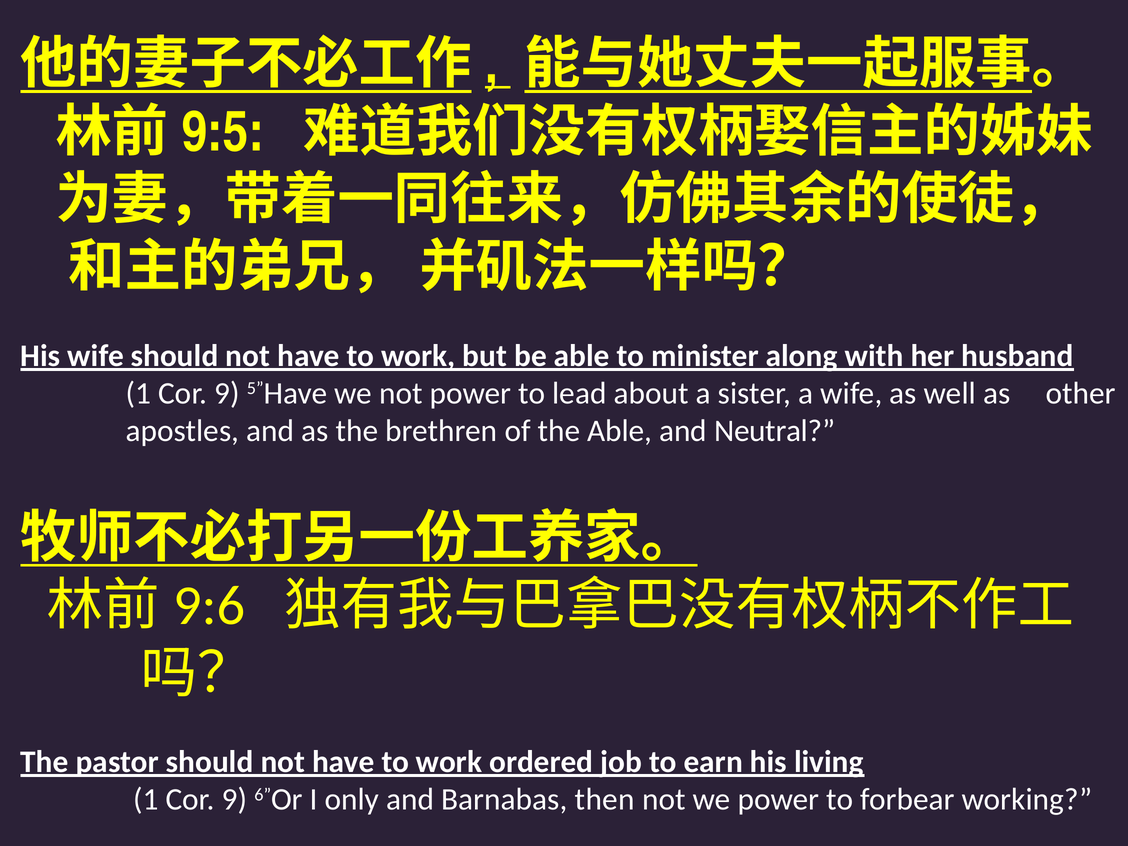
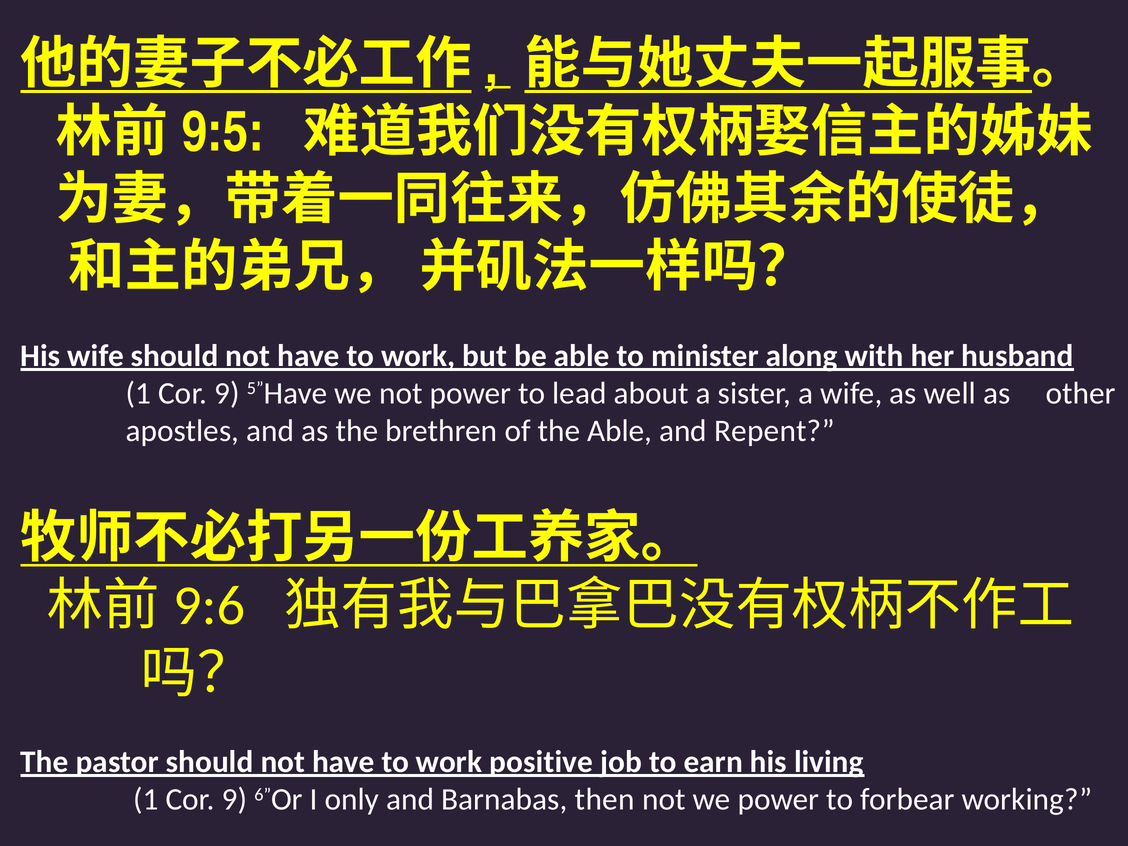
Neutral: Neutral -> Repent
ordered: ordered -> positive
